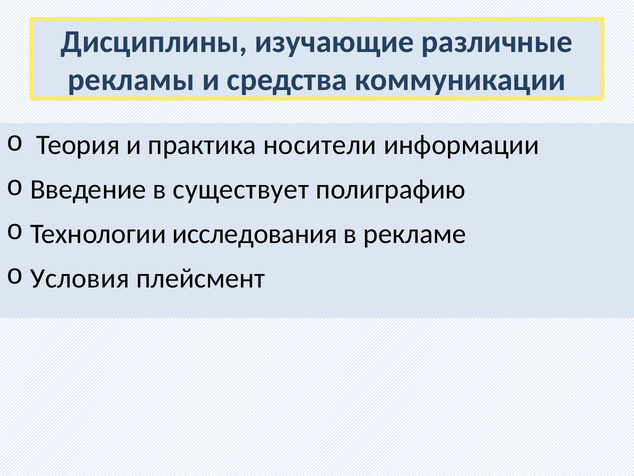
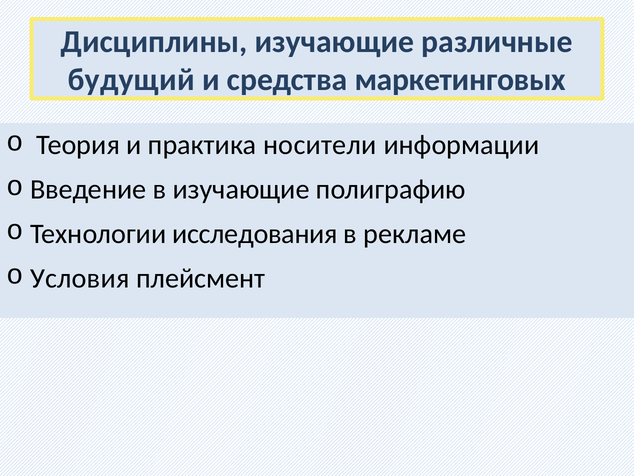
рекламы: рекламы -> будущий
коммуникации: коммуникации -> маркетинговых
в существует: существует -> изучающие
